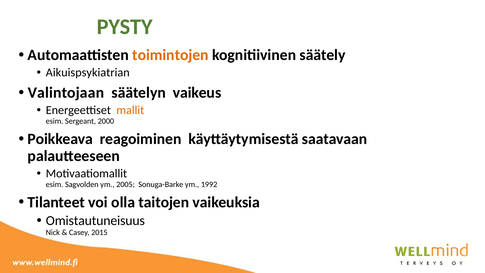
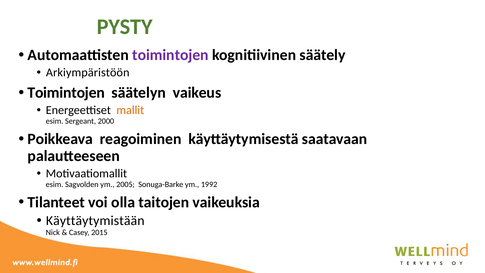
toimintojen at (170, 55) colour: orange -> purple
Aikuispsykiatrian: Aikuispsykiatrian -> Arkiympäristöön
Valintojaan at (66, 93): Valintojaan -> Toimintojen
Omistautuneisuus: Omistautuneisuus -> Käyttäytymistään
